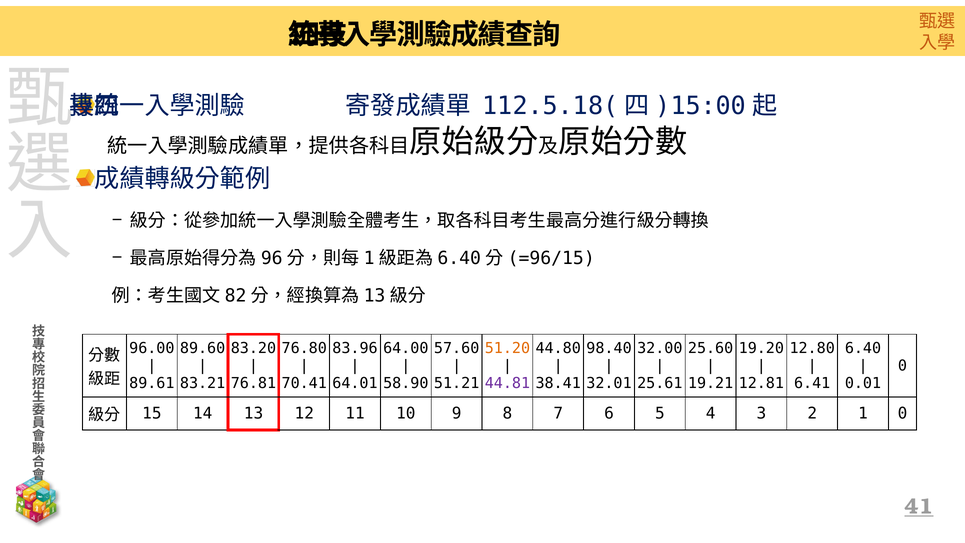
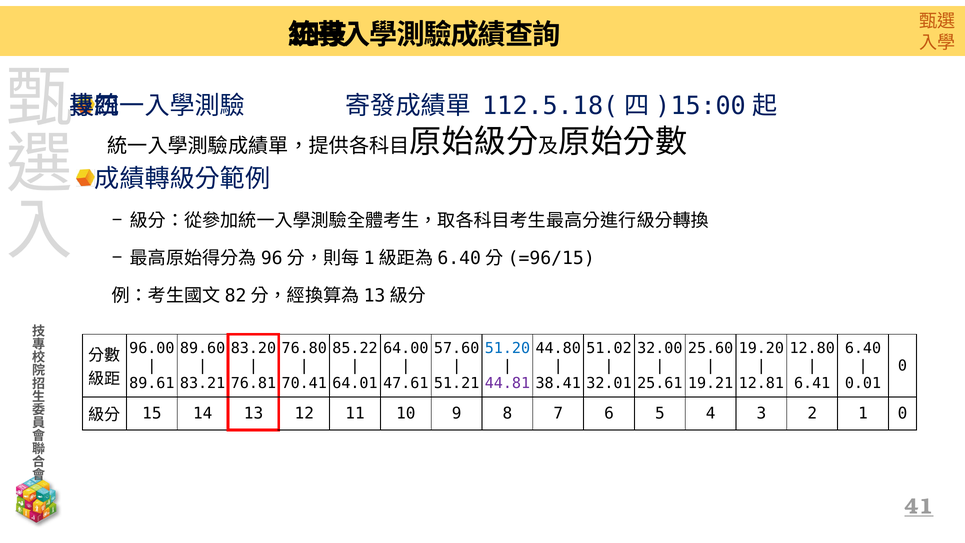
83.96: 83.96 -> 85.22
51.20 colour: orange -> blue
98.40: 98.40 -> 51.02
58.90: 58.90 -> 47.61
